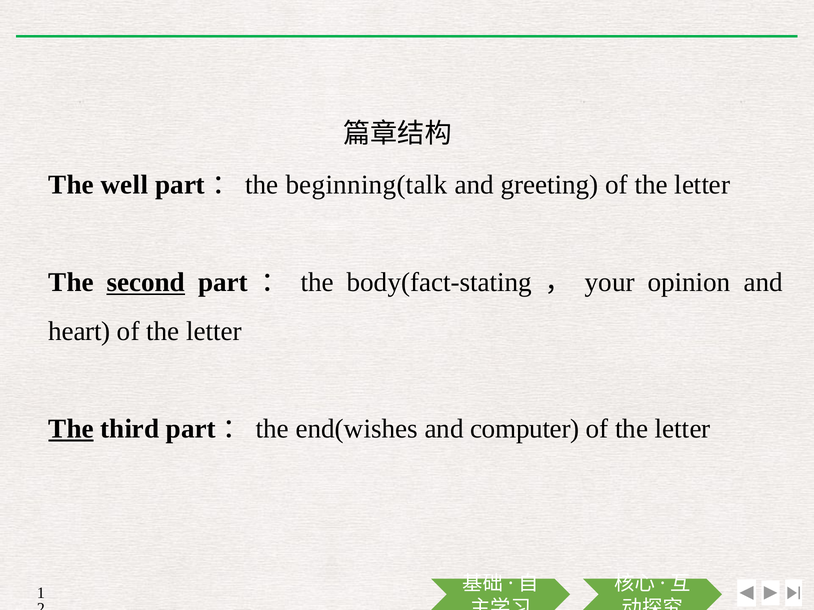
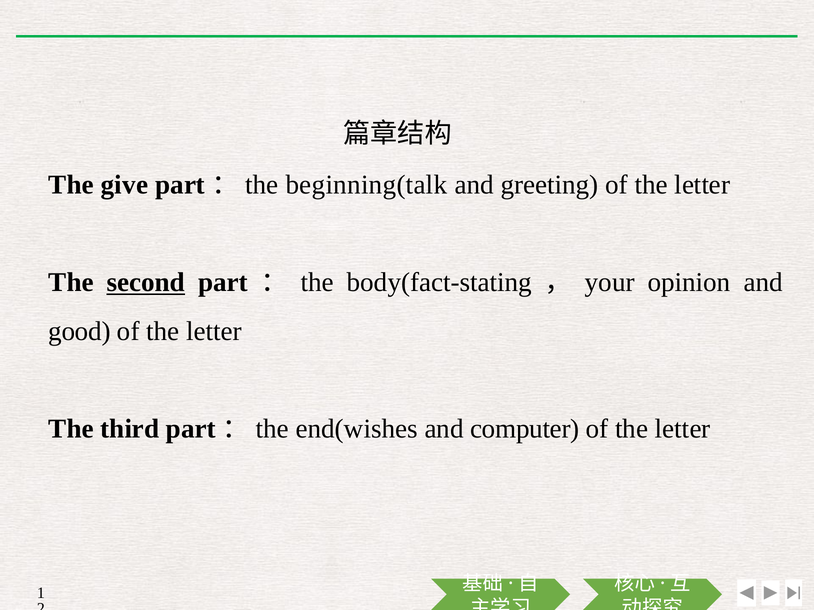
well: well -> give
heart: heart -> good
The at (71, 429) underline: present -> none
